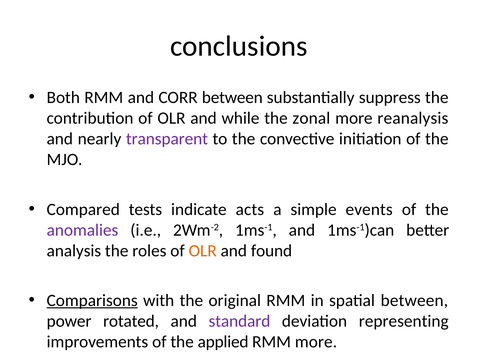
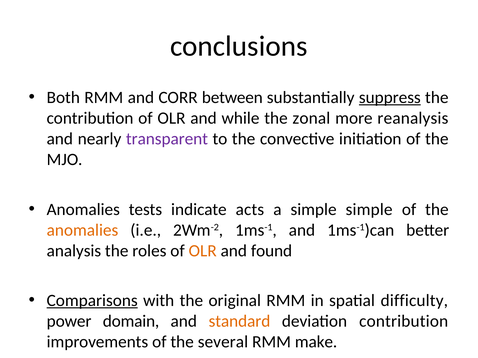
suppress underline: none -> present
Compared at (83, 210): Compared -> Anomalies
simple events: events -> simple
anomalies at (82, 230) colour: purple -> orange
spatial between: between -> difficulty
rotated: rotated -> domain
standard colour: purple -> orange
deviation representing: representing -> contribution
applied: applied -> several
RMM more: more -> make
